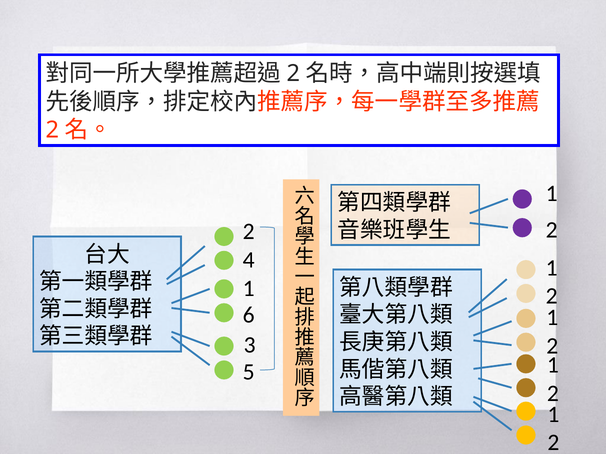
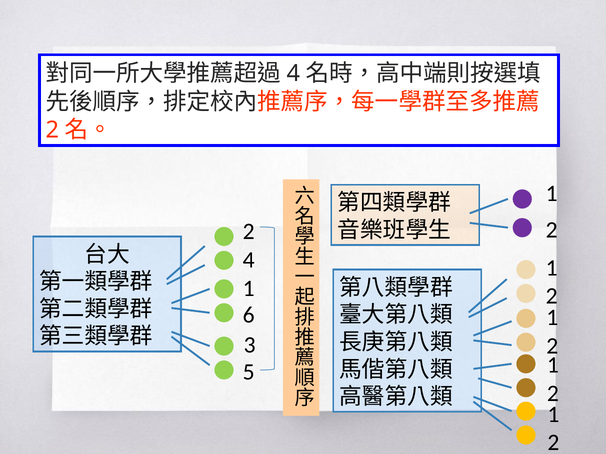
2 at (293, 74): 2 -> 4
